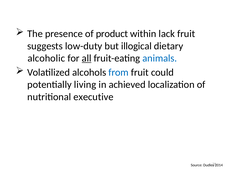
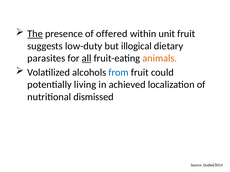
The underline: none -> present
product: product -> offered
lack: lack -> unit
alcoholic: alcoholic -> parasites
animals colour: blue -> orange
executive: executive -> dismissed
